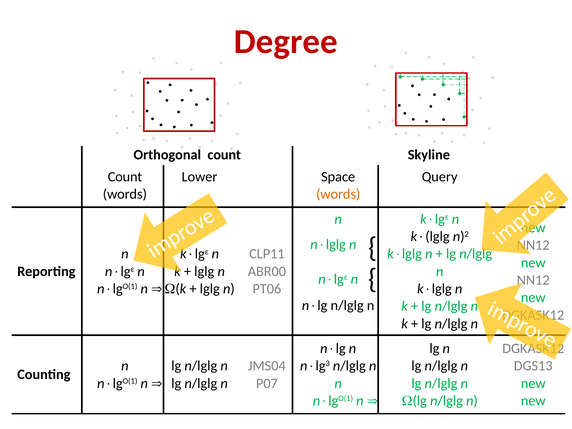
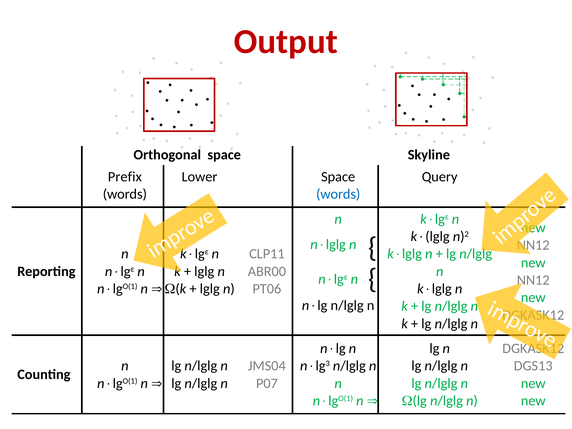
Degree: Degree -> Output
Orthogonal count: count -> space
Count at (125, 177): Count -> Prefix
words at (338, 194) colour: orange -> blue
